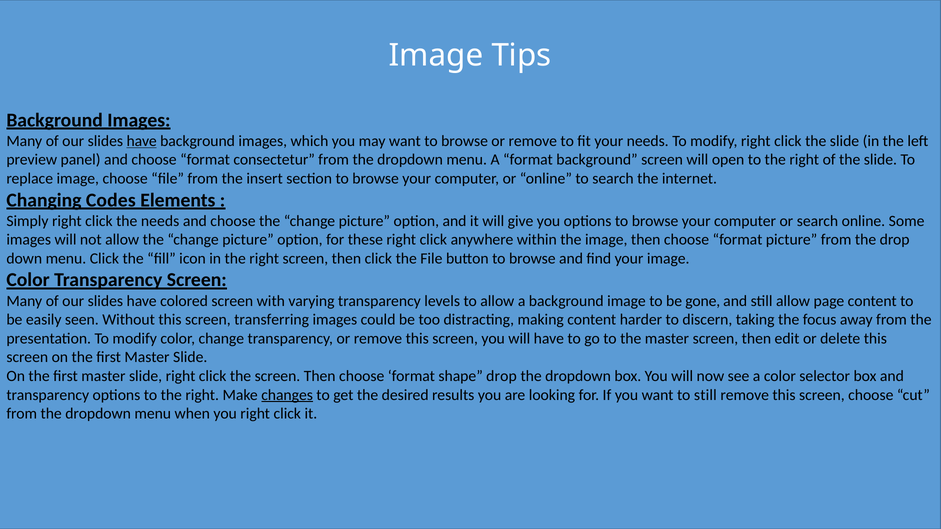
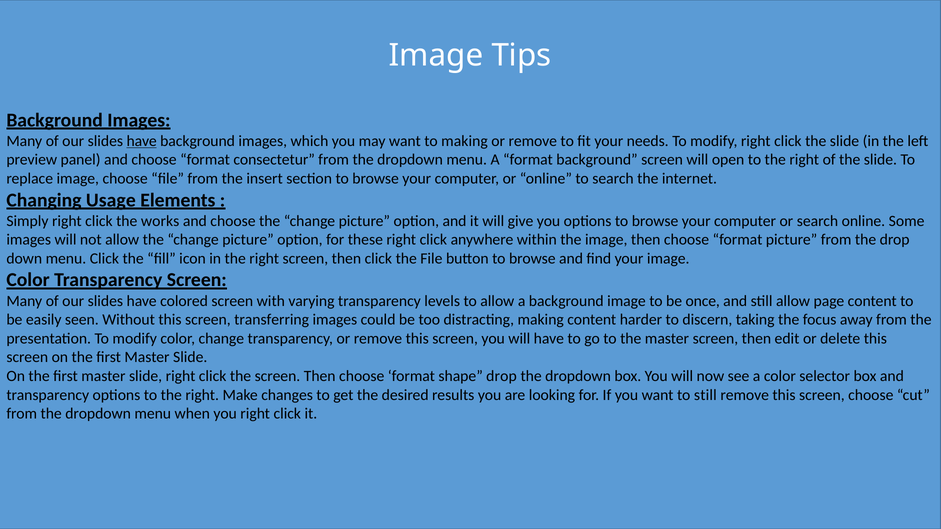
want to browse: browse -> making
Codes: Codes -> Usage
the needs: needs -> works
gone: gone -> once
changes underline: present -> none
